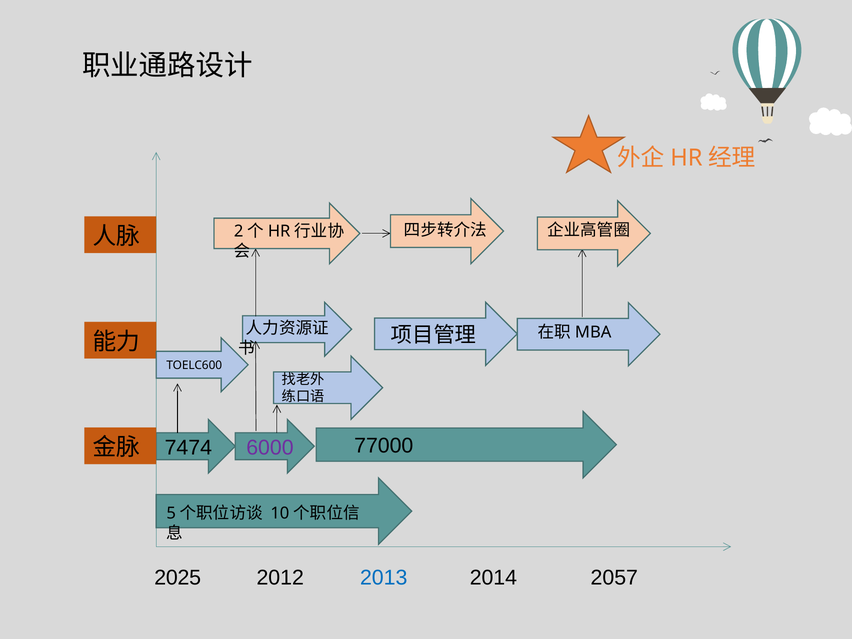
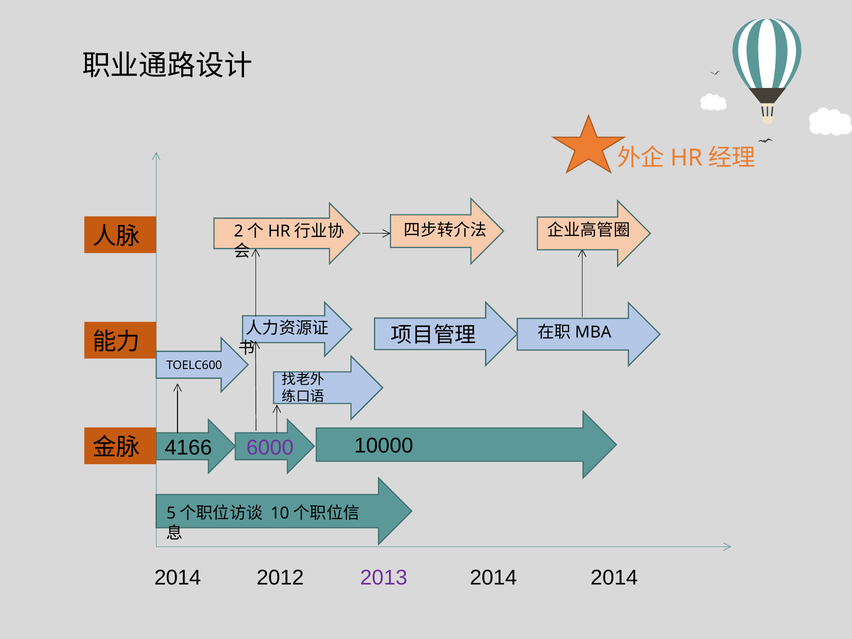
77000: 77000 -> 10000
7474: 7474 -> 4166
2025 at (178, 578): 2025 -> 2014
2013 colour: blue -> purple
2014 2057: 2057 -> 2014
